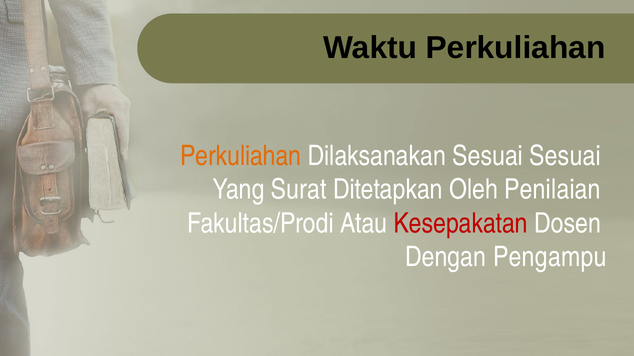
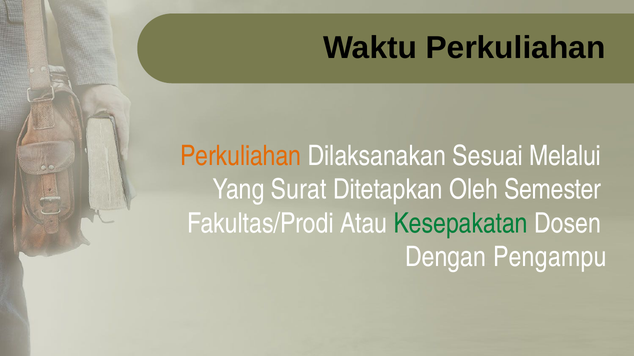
Sesuai Sesuai: Sesuai -> Melalui
Penilaian: Penilaian -> Semester
Kesepakatan colour: red -> green
